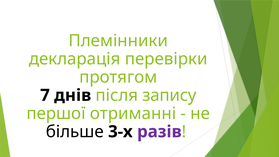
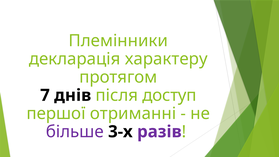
перевірки: перевірки -> характеру
запису: запису -> доступ
більше colour: black -> purple
